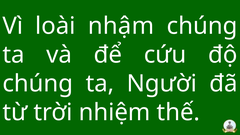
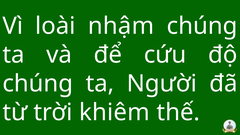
nhiệm: nhiệm -> khiêm
